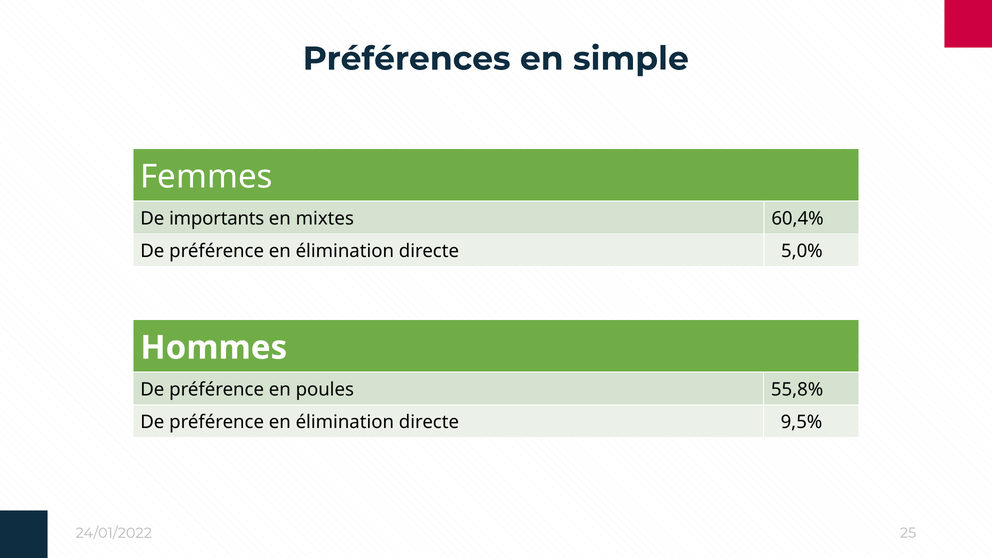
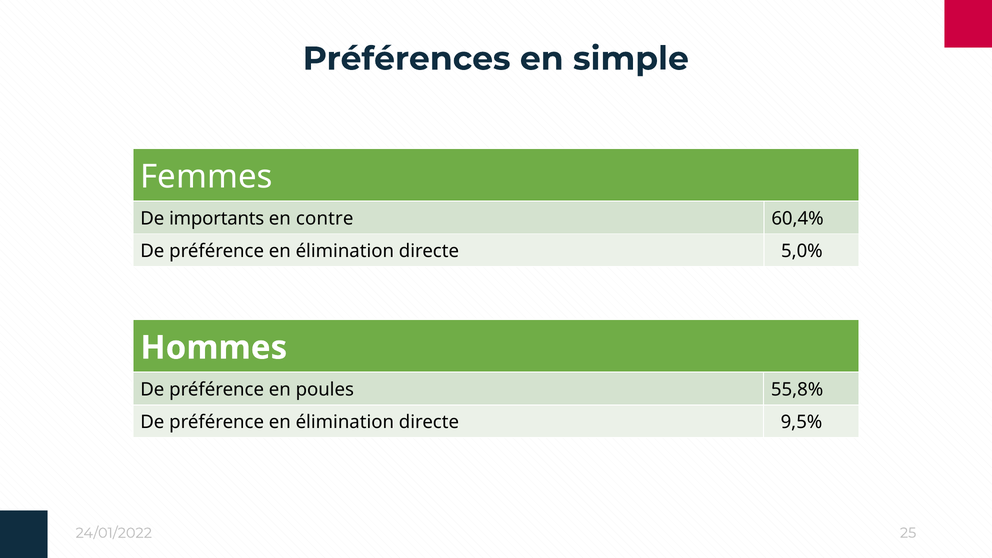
mixtes: mixtes -> contre
